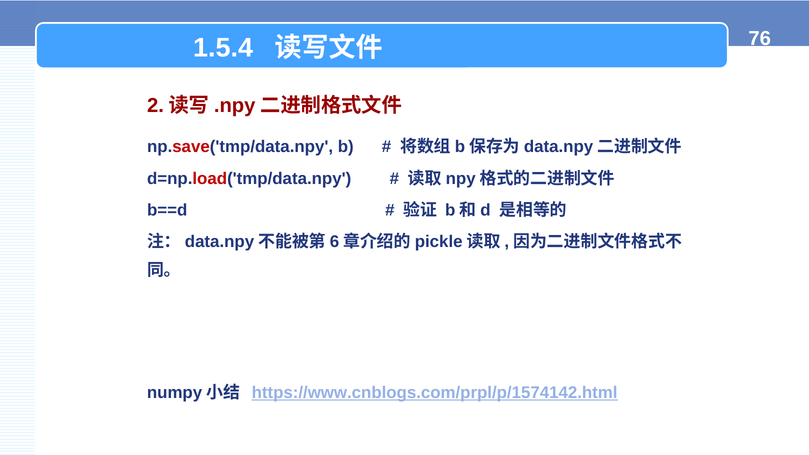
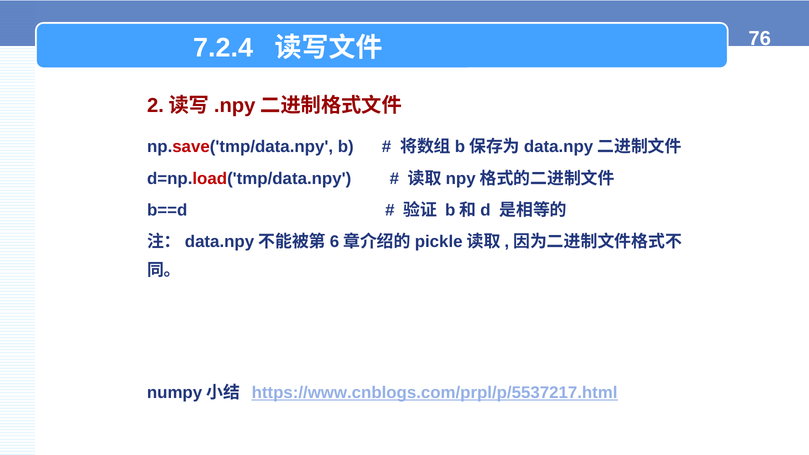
1.5.4: 1.5.4 -> 7.2.4
https://www.cnblogs.com/prpl/p/1574142.html: https://www.cnblogs.com/prpl/p/1574142.html -> https://www.cnblogs.com/prpl/p/5537217.html
